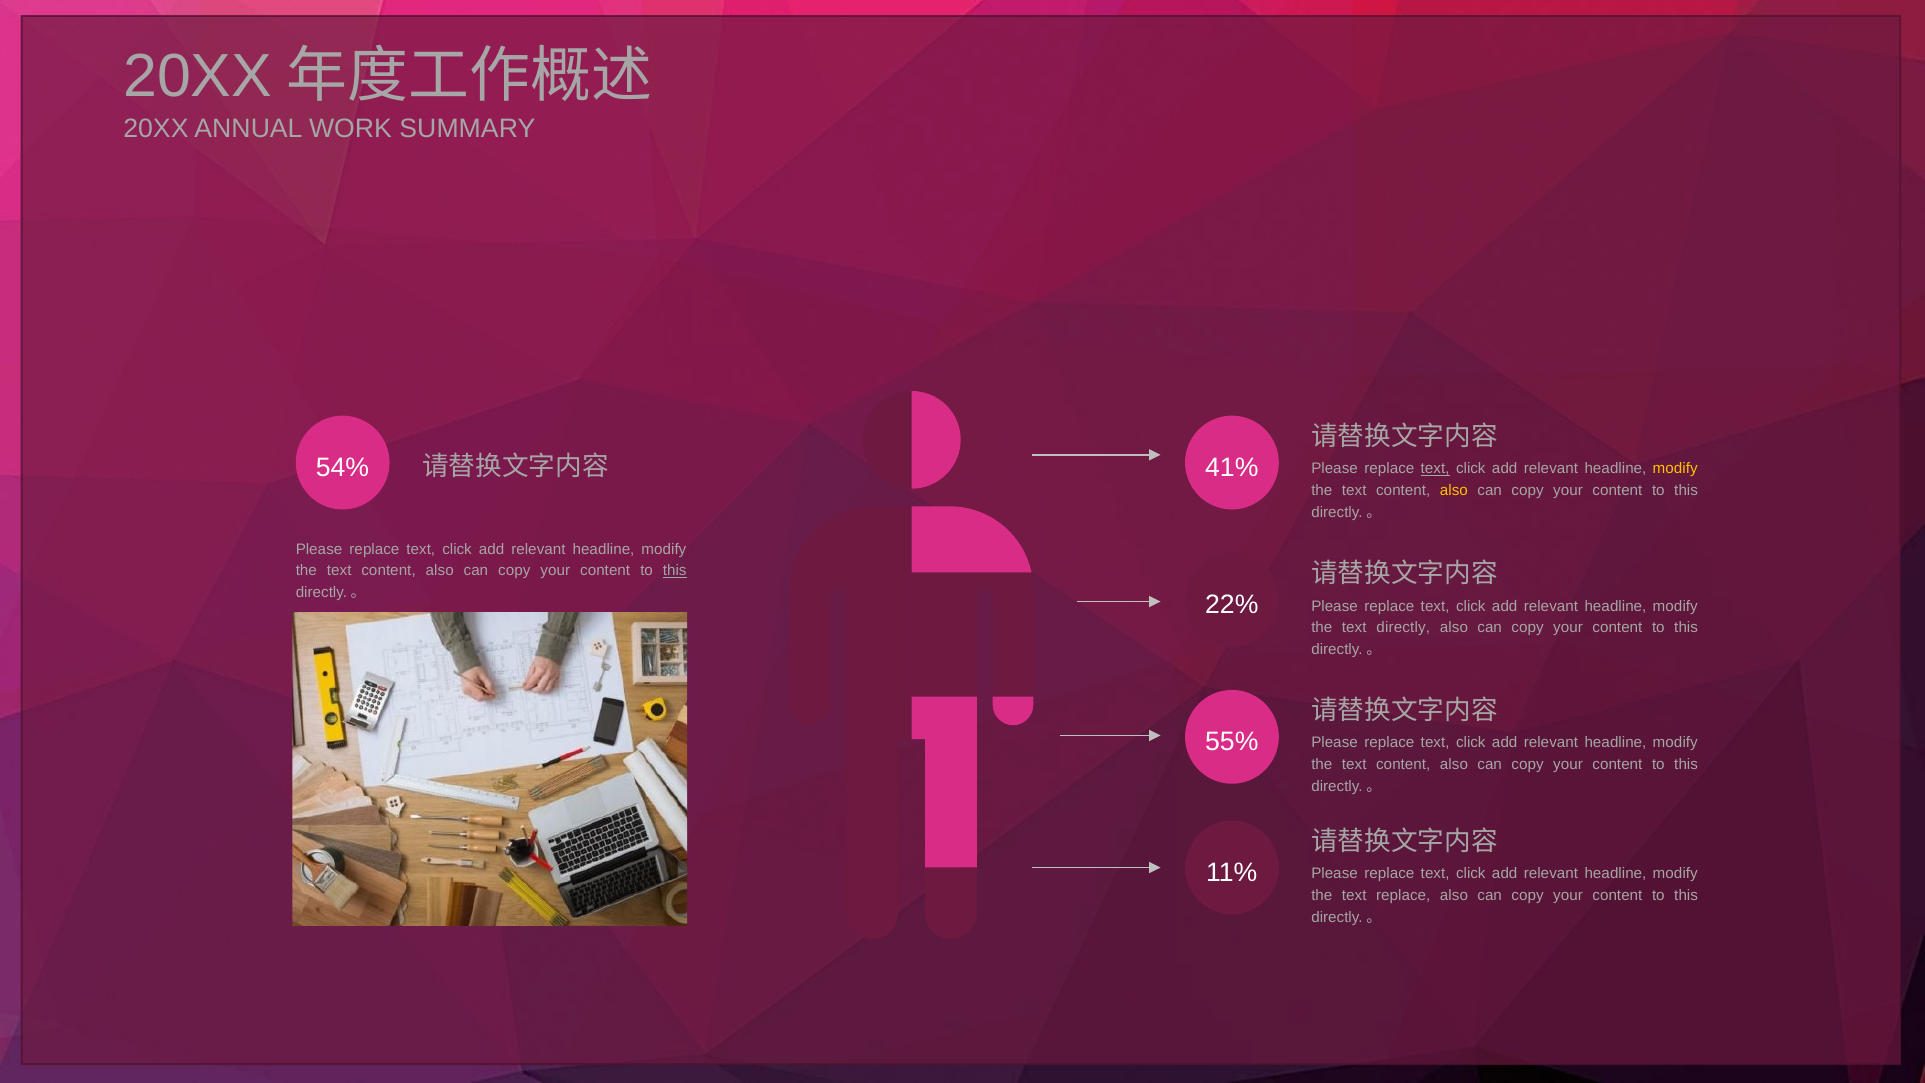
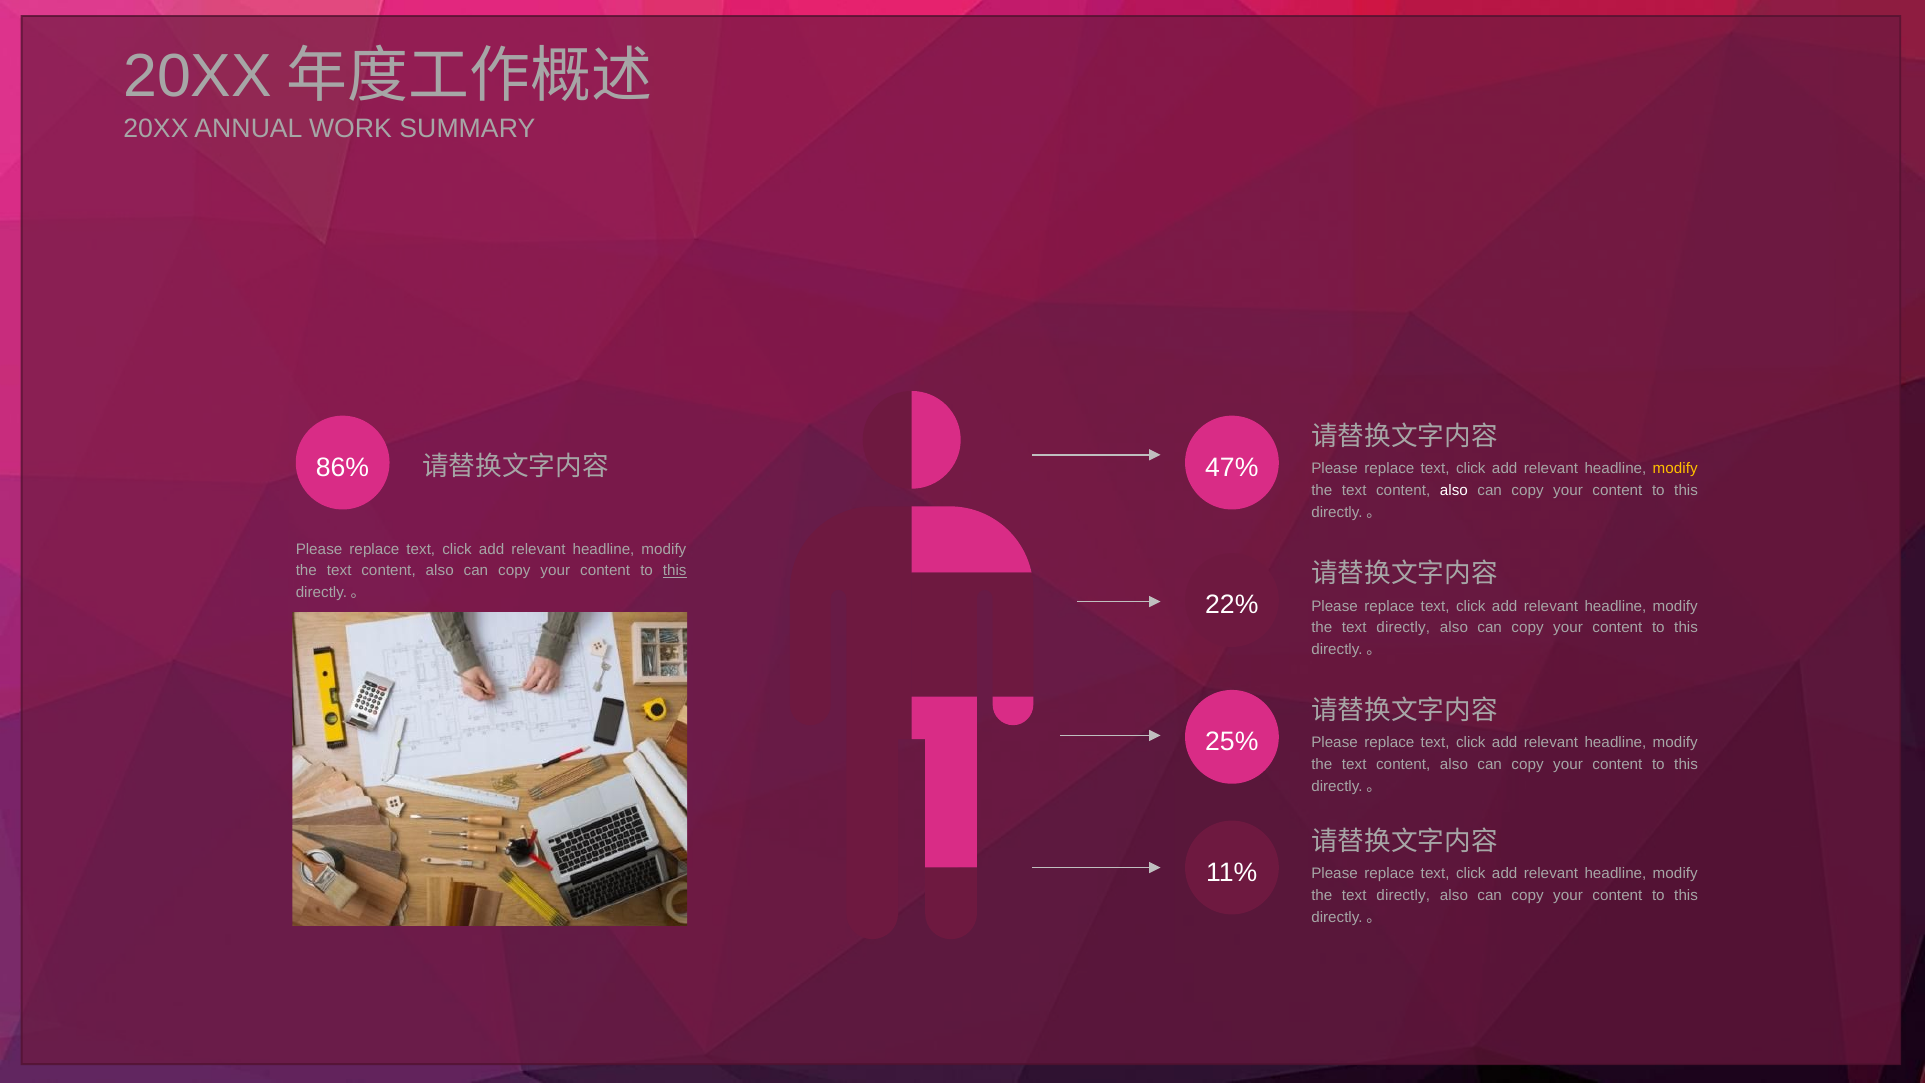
54%: 54% -> 86%
41%: 41% -> 47%
text at (1435, 468) underline: present -> none
also at (1454, 490) colour: yellow -> white
55%: 55% -> 25%
replace at (1403, 895): replace -> directly
